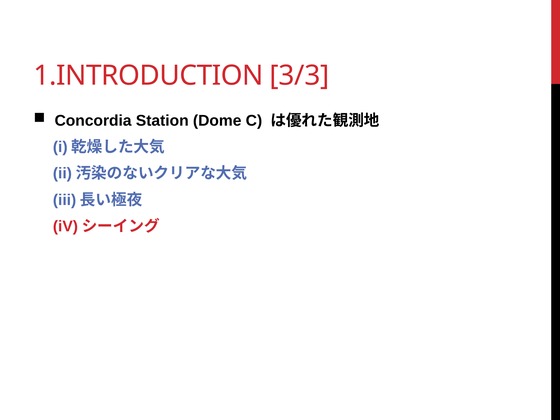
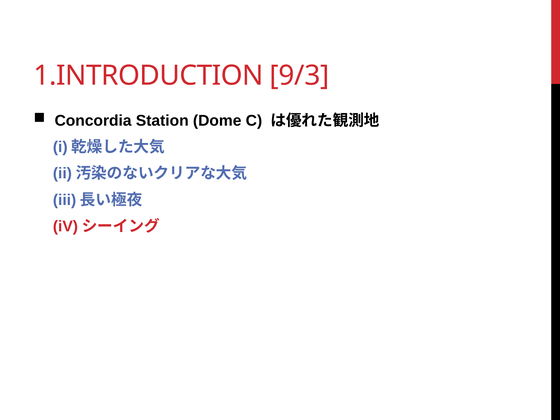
3/3: 3/3 -> 9/3
